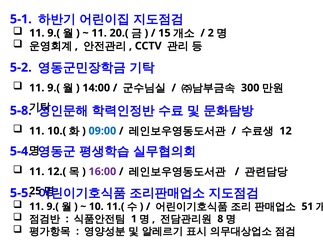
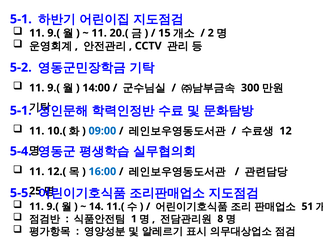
5-8 at (21, 111): 5-8 -> 5-1
16:00 colour: purple -> blue
10: 10 -> 14
